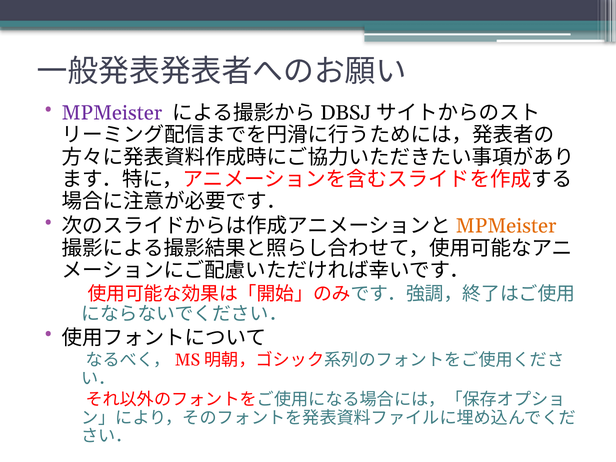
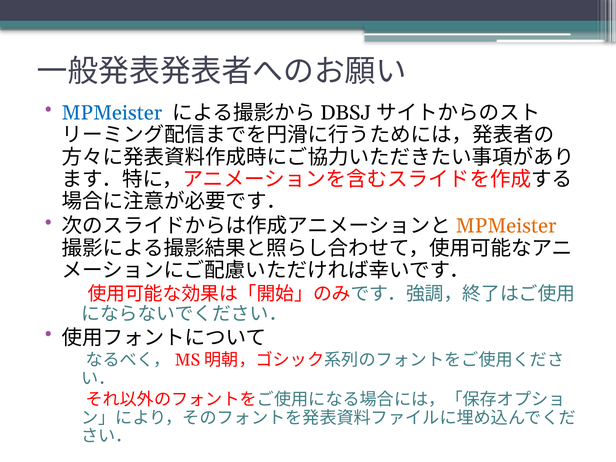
MPMeister at (112, 113) colour: purple -> blue
